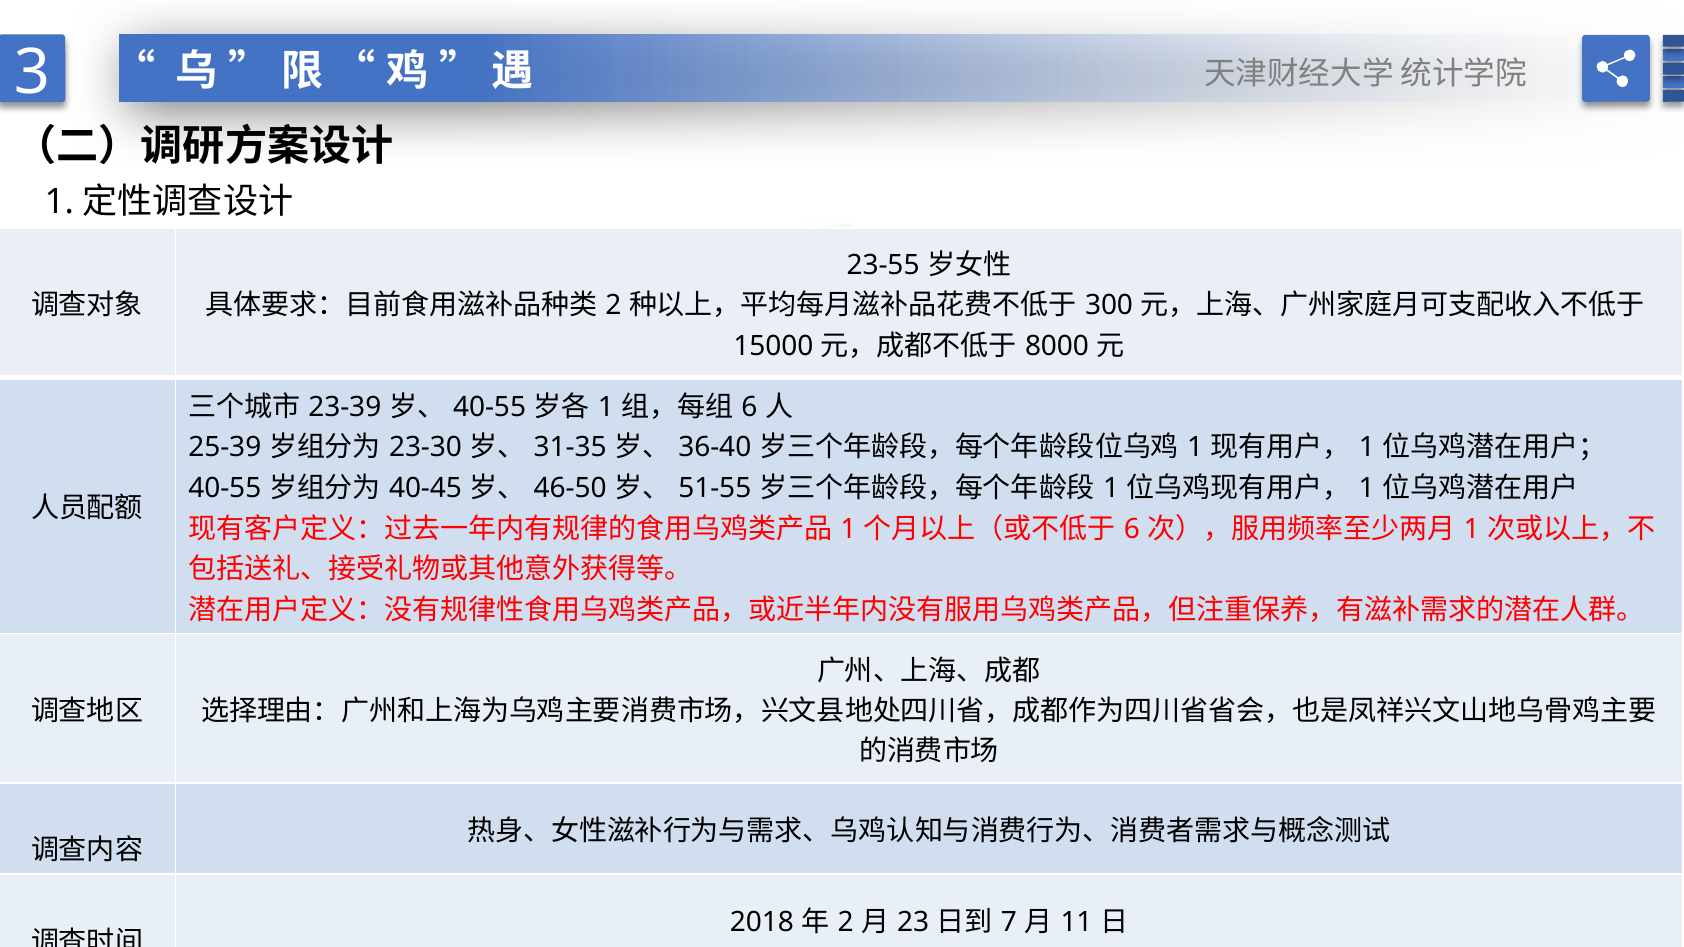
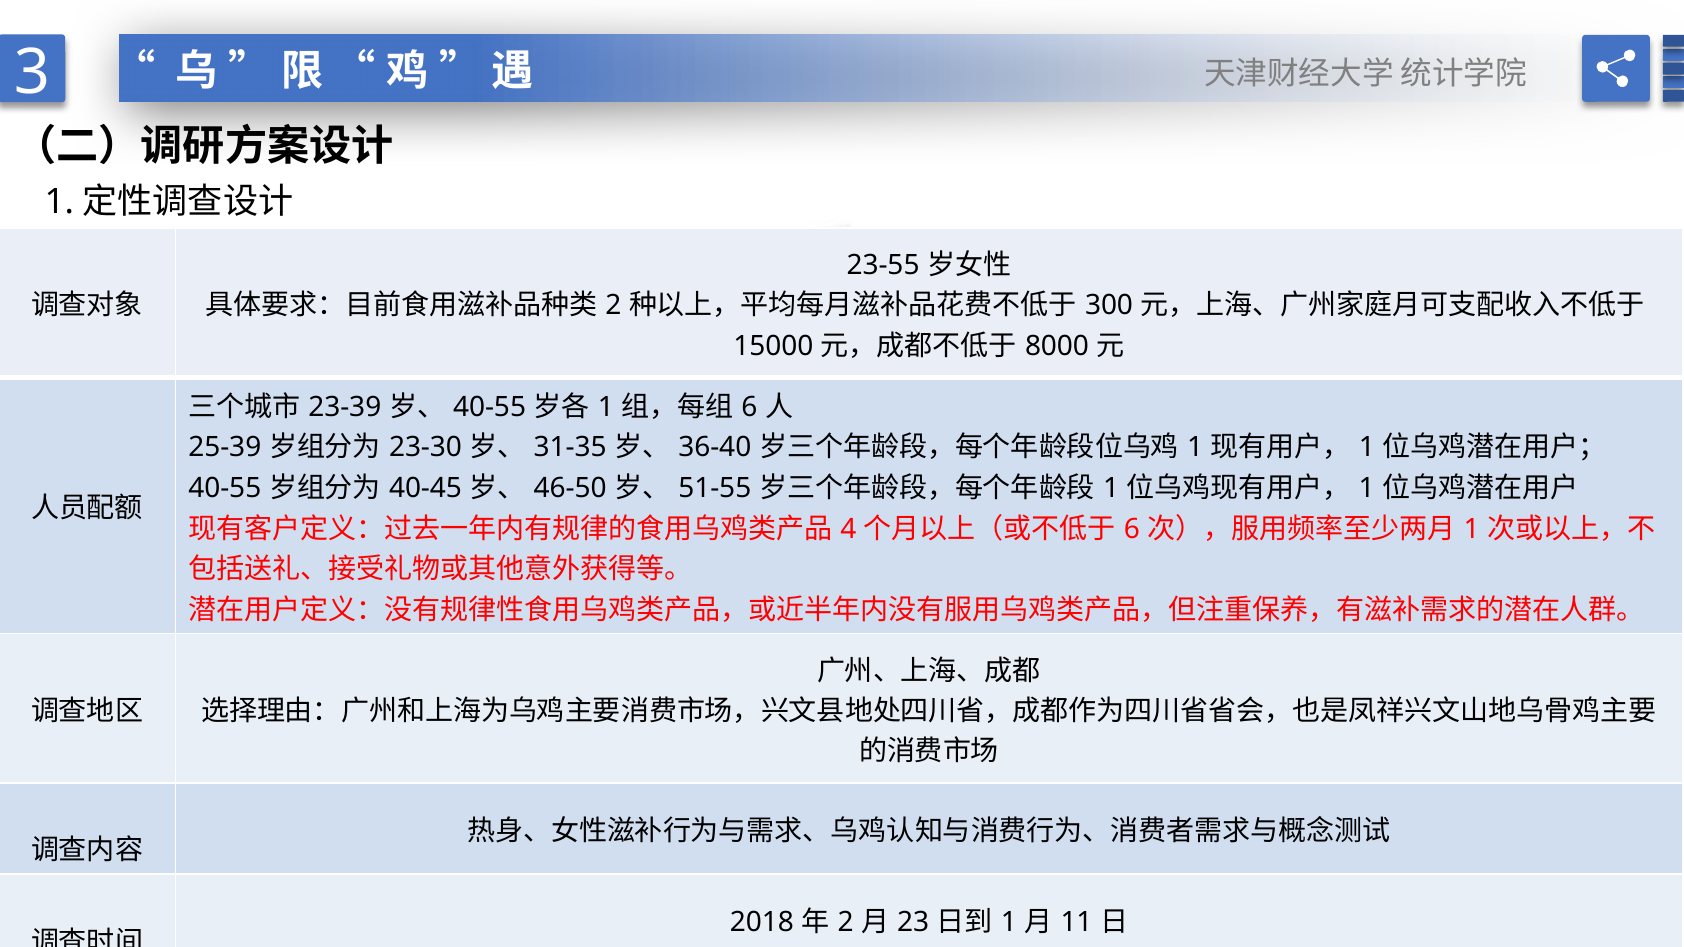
1 at (848, 529): 1 -> 4
7 at (1009, 923): 7 -> 1
